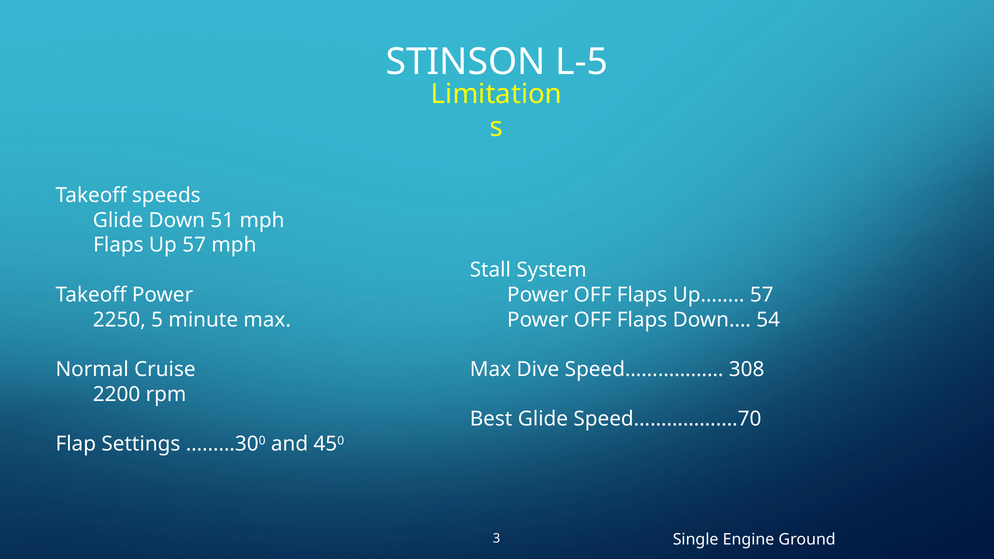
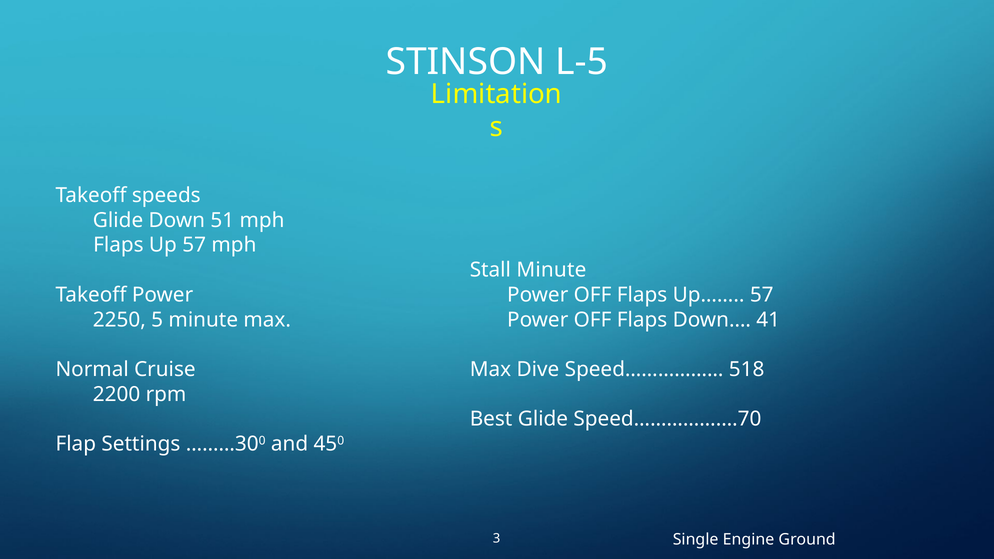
Stall System: System -> Minute
54: 54 -> 41
308: 308 -> 518
